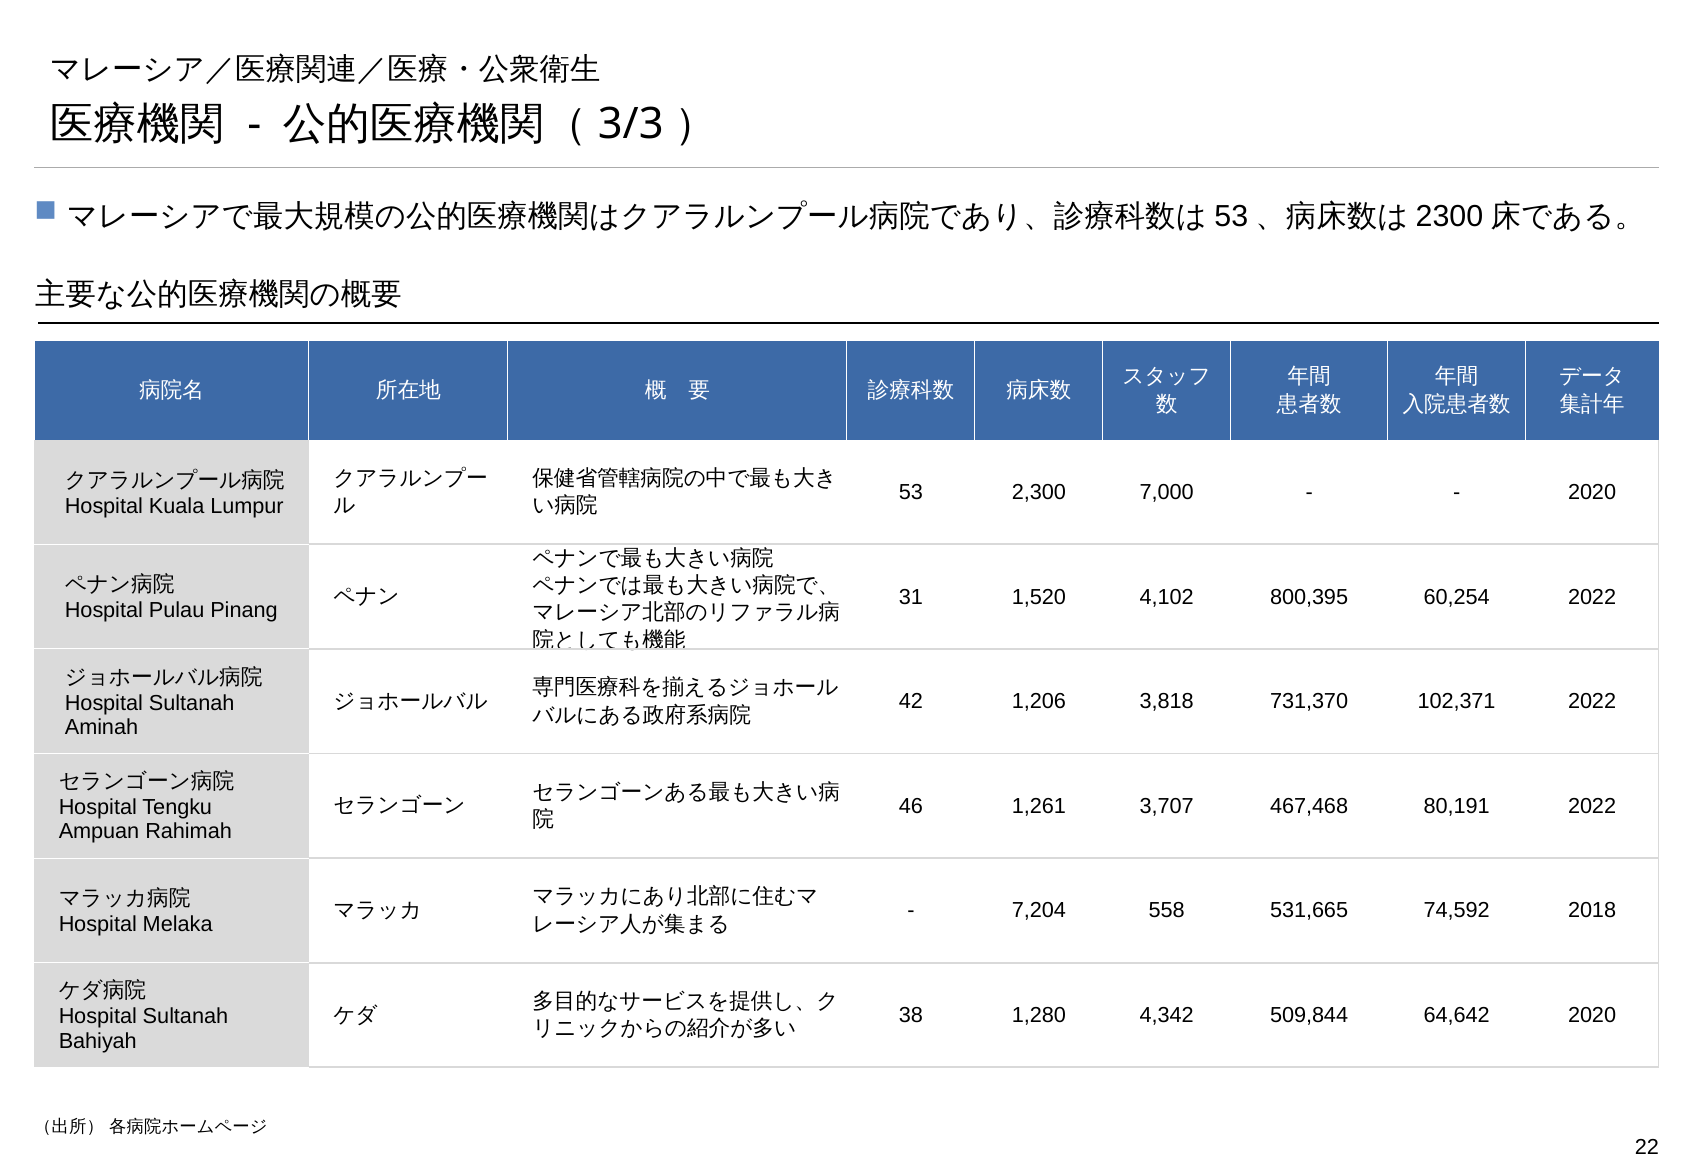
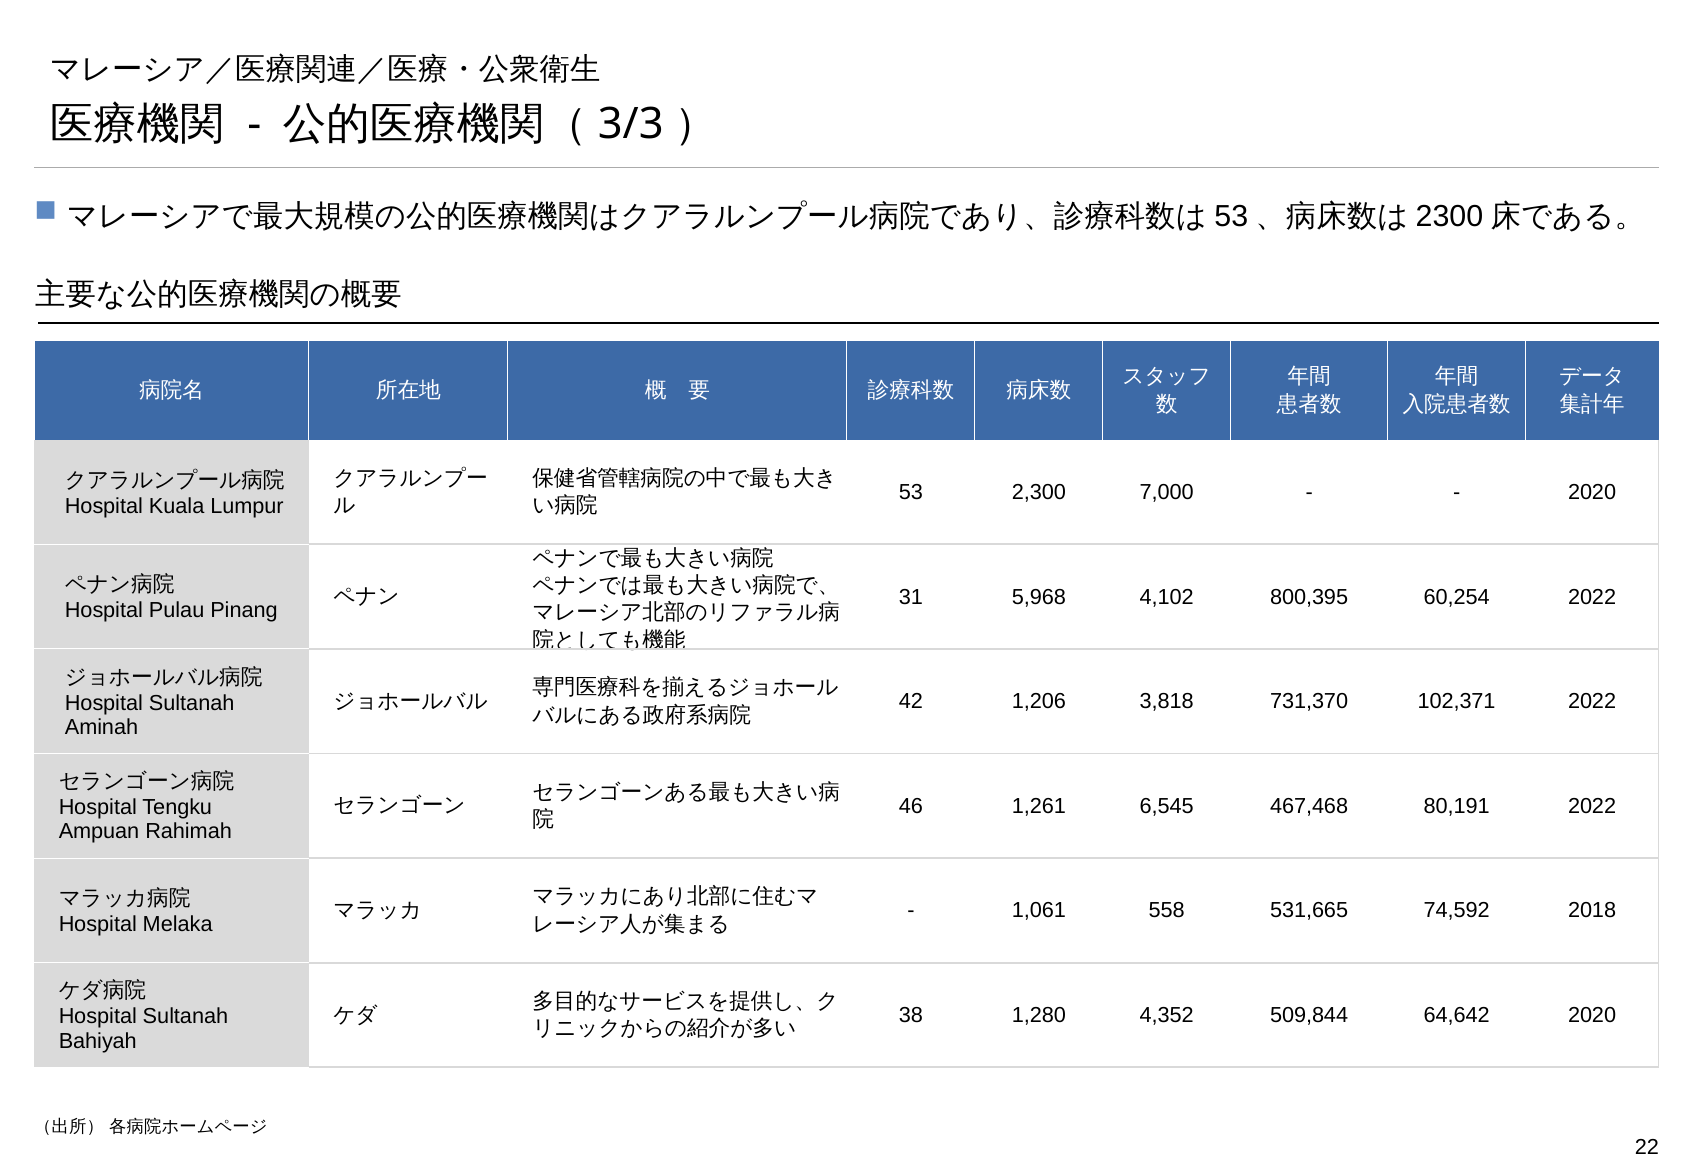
1,520: 1,520 -> 5,968
3,707: 3,707 -> 6,545
7,204: 7,204 -> 1,061
4,342: 4,342 -> 4,352
